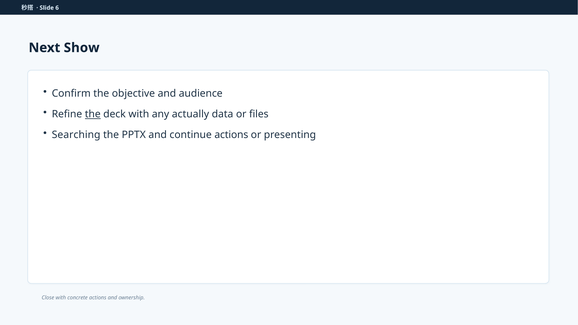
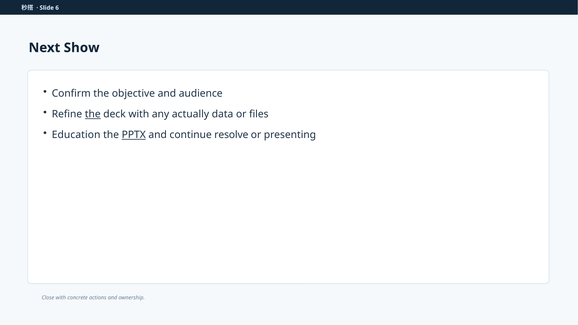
Searching: Searching -> Education
PPTX underline: none -> present
continue actions: actions -> resolve
